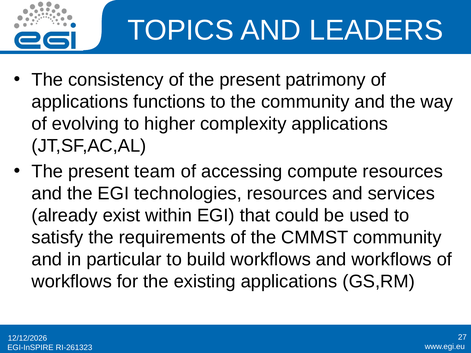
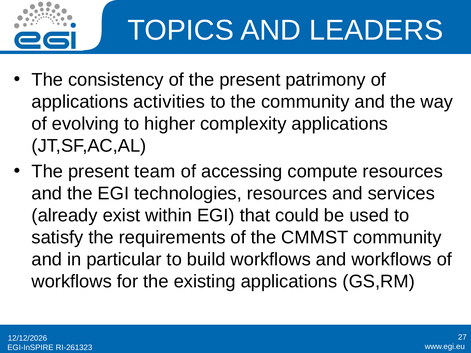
functions: functions -> activities
